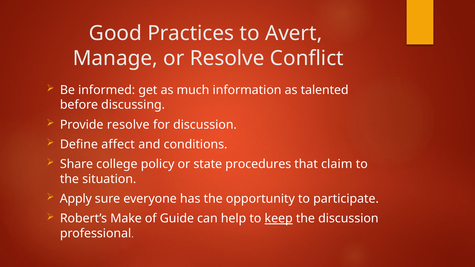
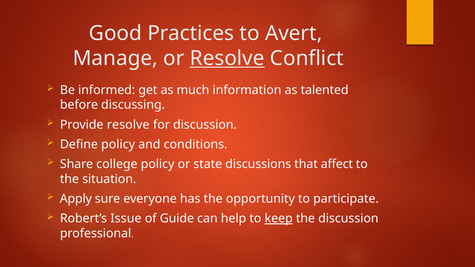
Resolve at (227, 58) underline: none -> present
Define affect: affect -> policy
procedures: procedures -> discussions
claim: claim -> affect
Make: Make -> Issue
